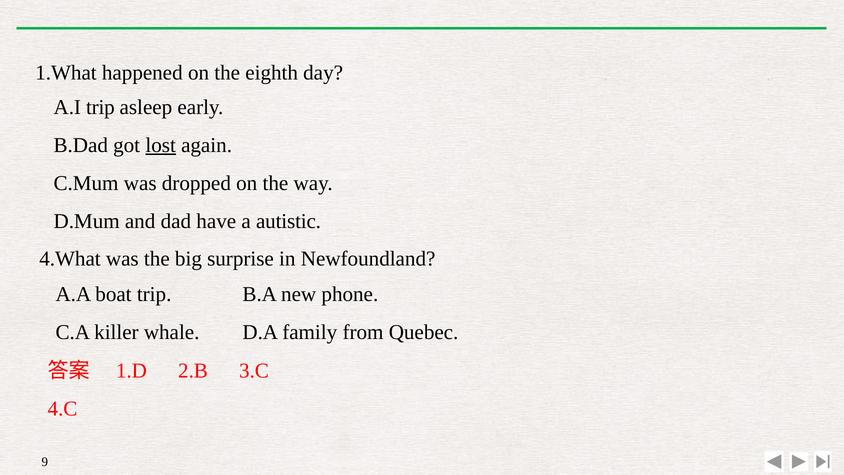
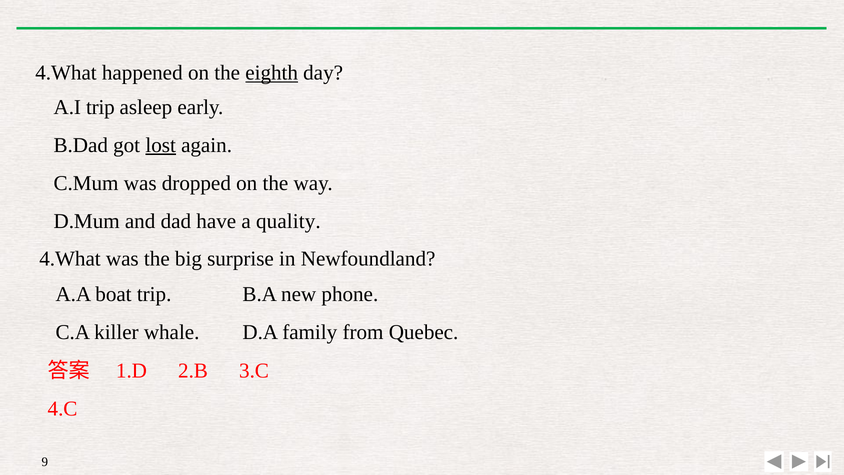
1.What at (66, 73): 1.What -> 4.What
eighth underline: none -> present
autistic: autistic -> quality
